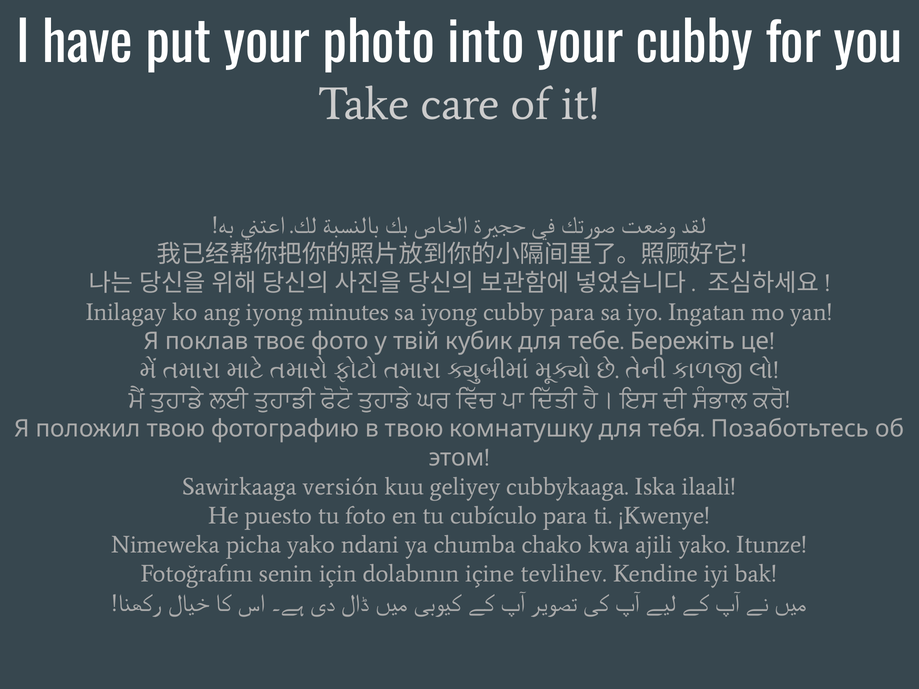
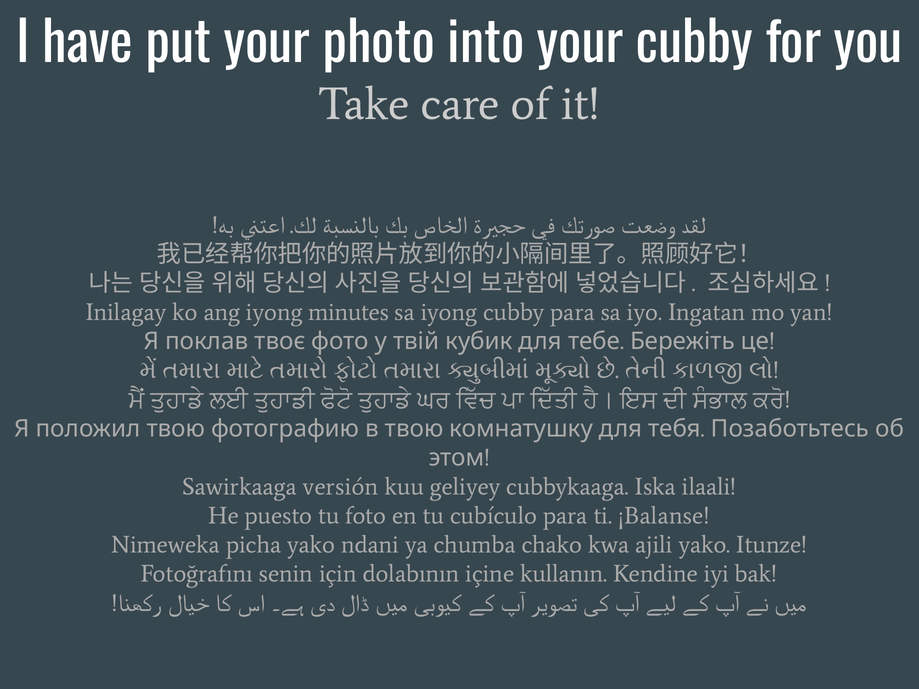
¡Kwenye: ¡Kwenye -> ¡Balanse
tevlihev: tevlihev -> kullanın
